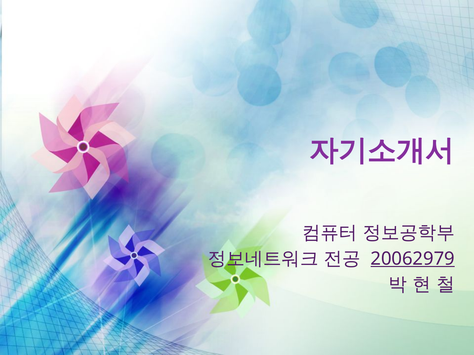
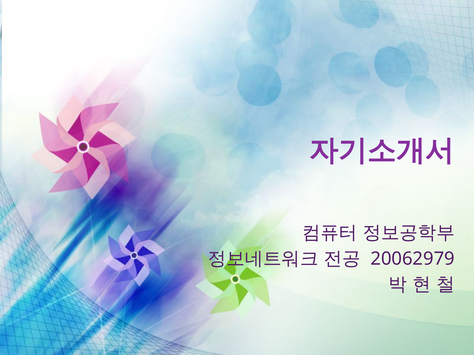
20062979 underline: present -> none
